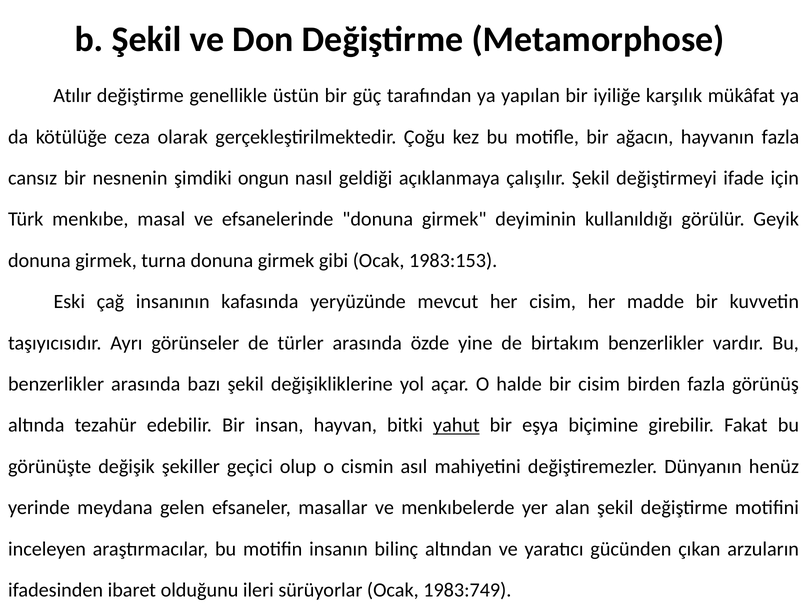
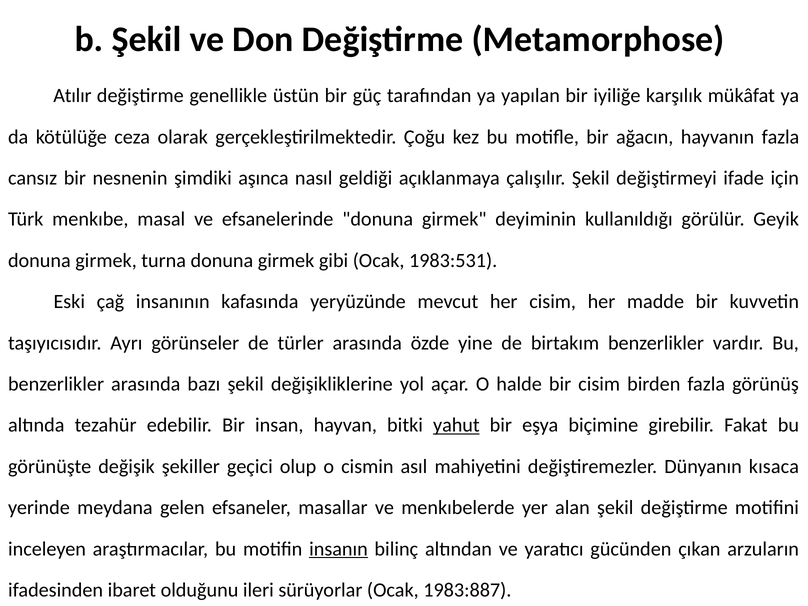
ongun: ongun -> aşınca
1983:153: 1983:153 -> 1983:531
henüz: henüz -> kısaca
insanın underline: none -> present
1983:749: 1983:749 -> 1983:887
